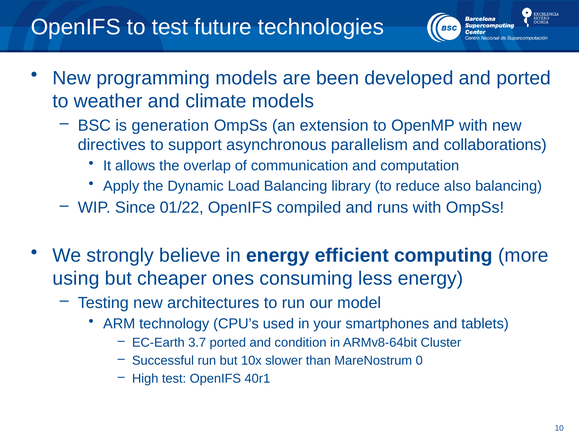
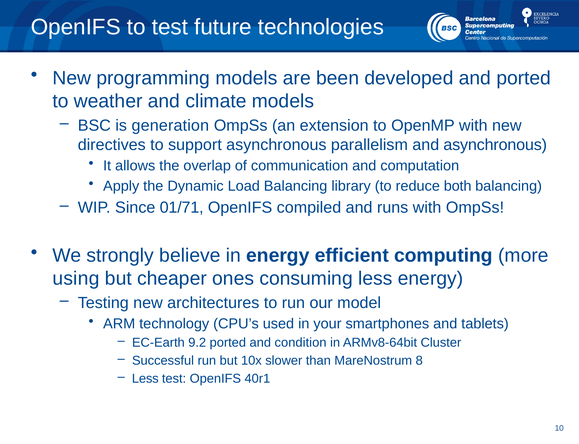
and collaborations: collaborations -> asynchronous
also: also -> both
01/22: 01/22 -> 01/71
3.7: 3.7 -> 9.2
0: 0 -> 8
High at (145, 379): High -> Less
